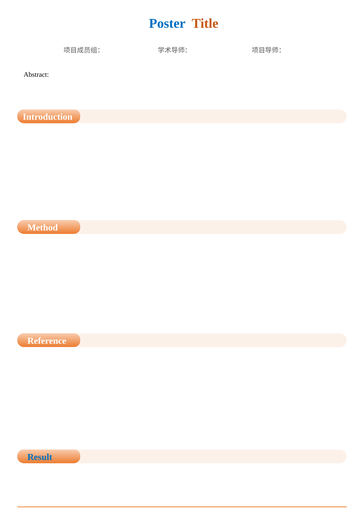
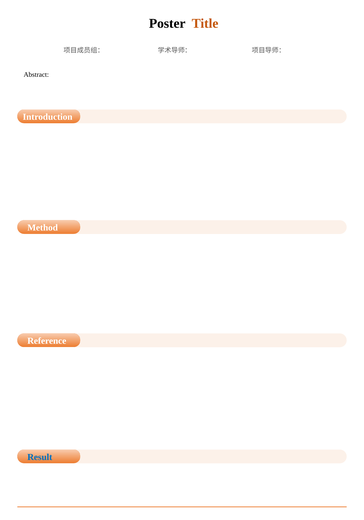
Poster colour: blue -> black
